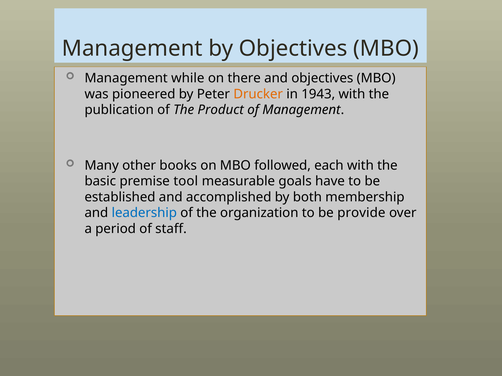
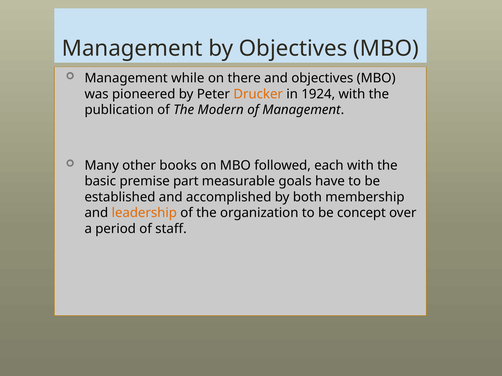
1943: 1943 -> 1924
Product: Product -> Modern
tool: tool -> part
leadership colour: blue -> orange
provide: provide -> concept
